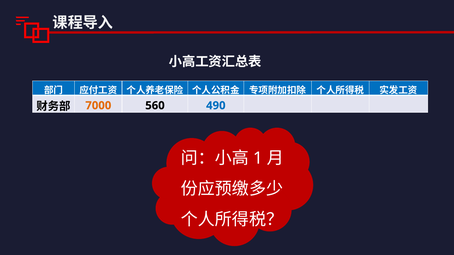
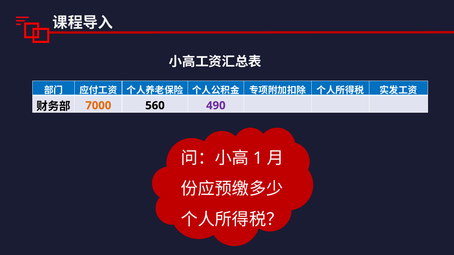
490 colour: blue -> purple
